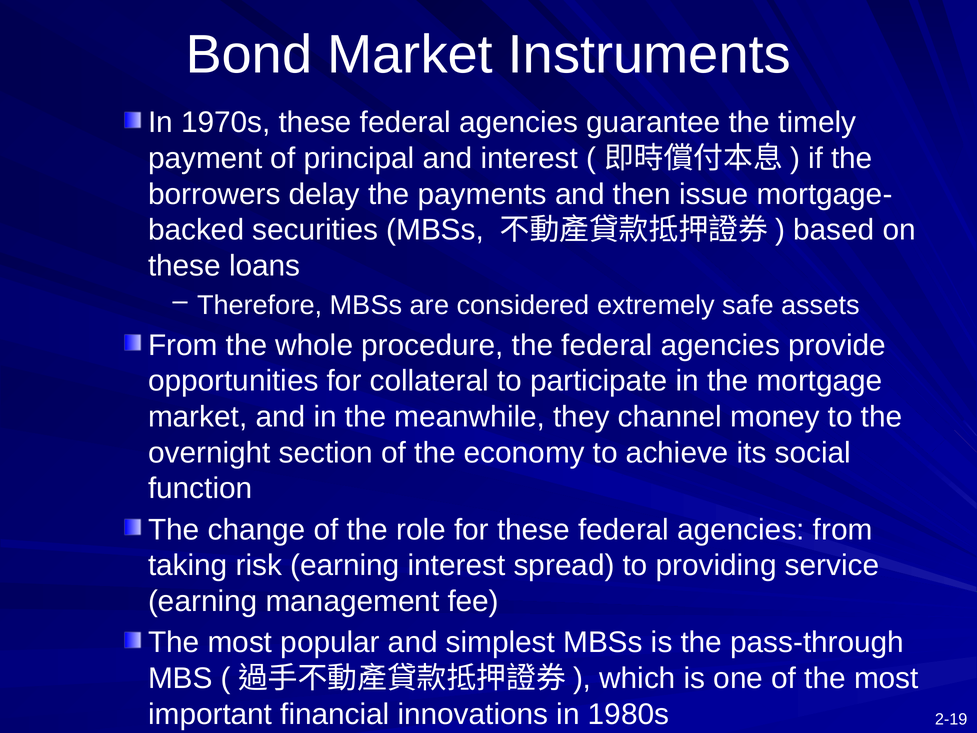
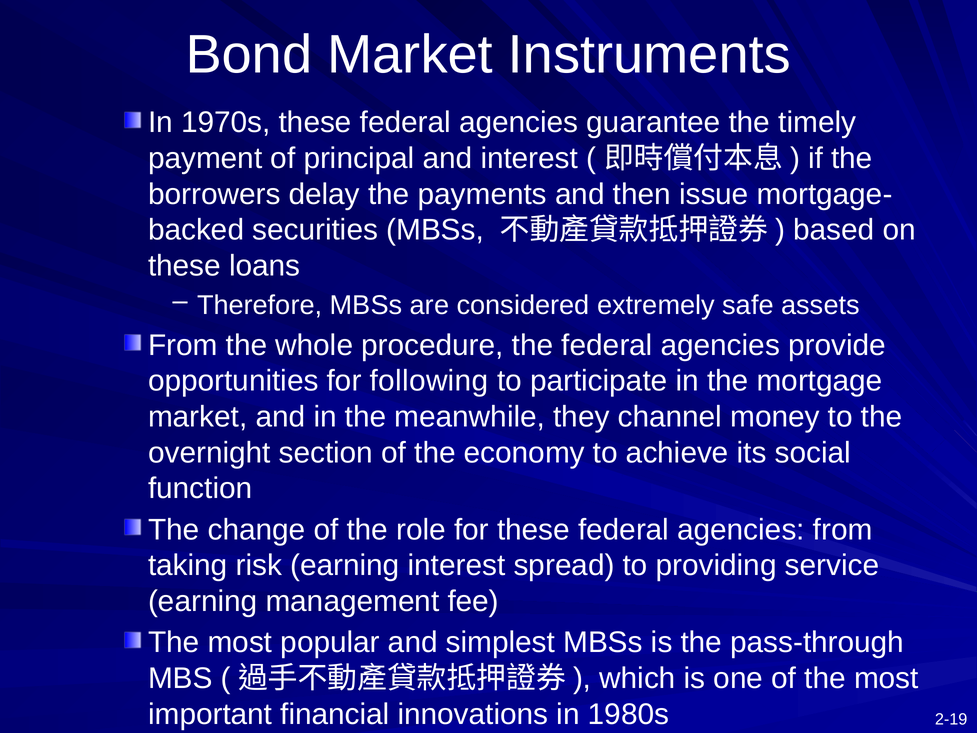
collateral: collateral -> following
